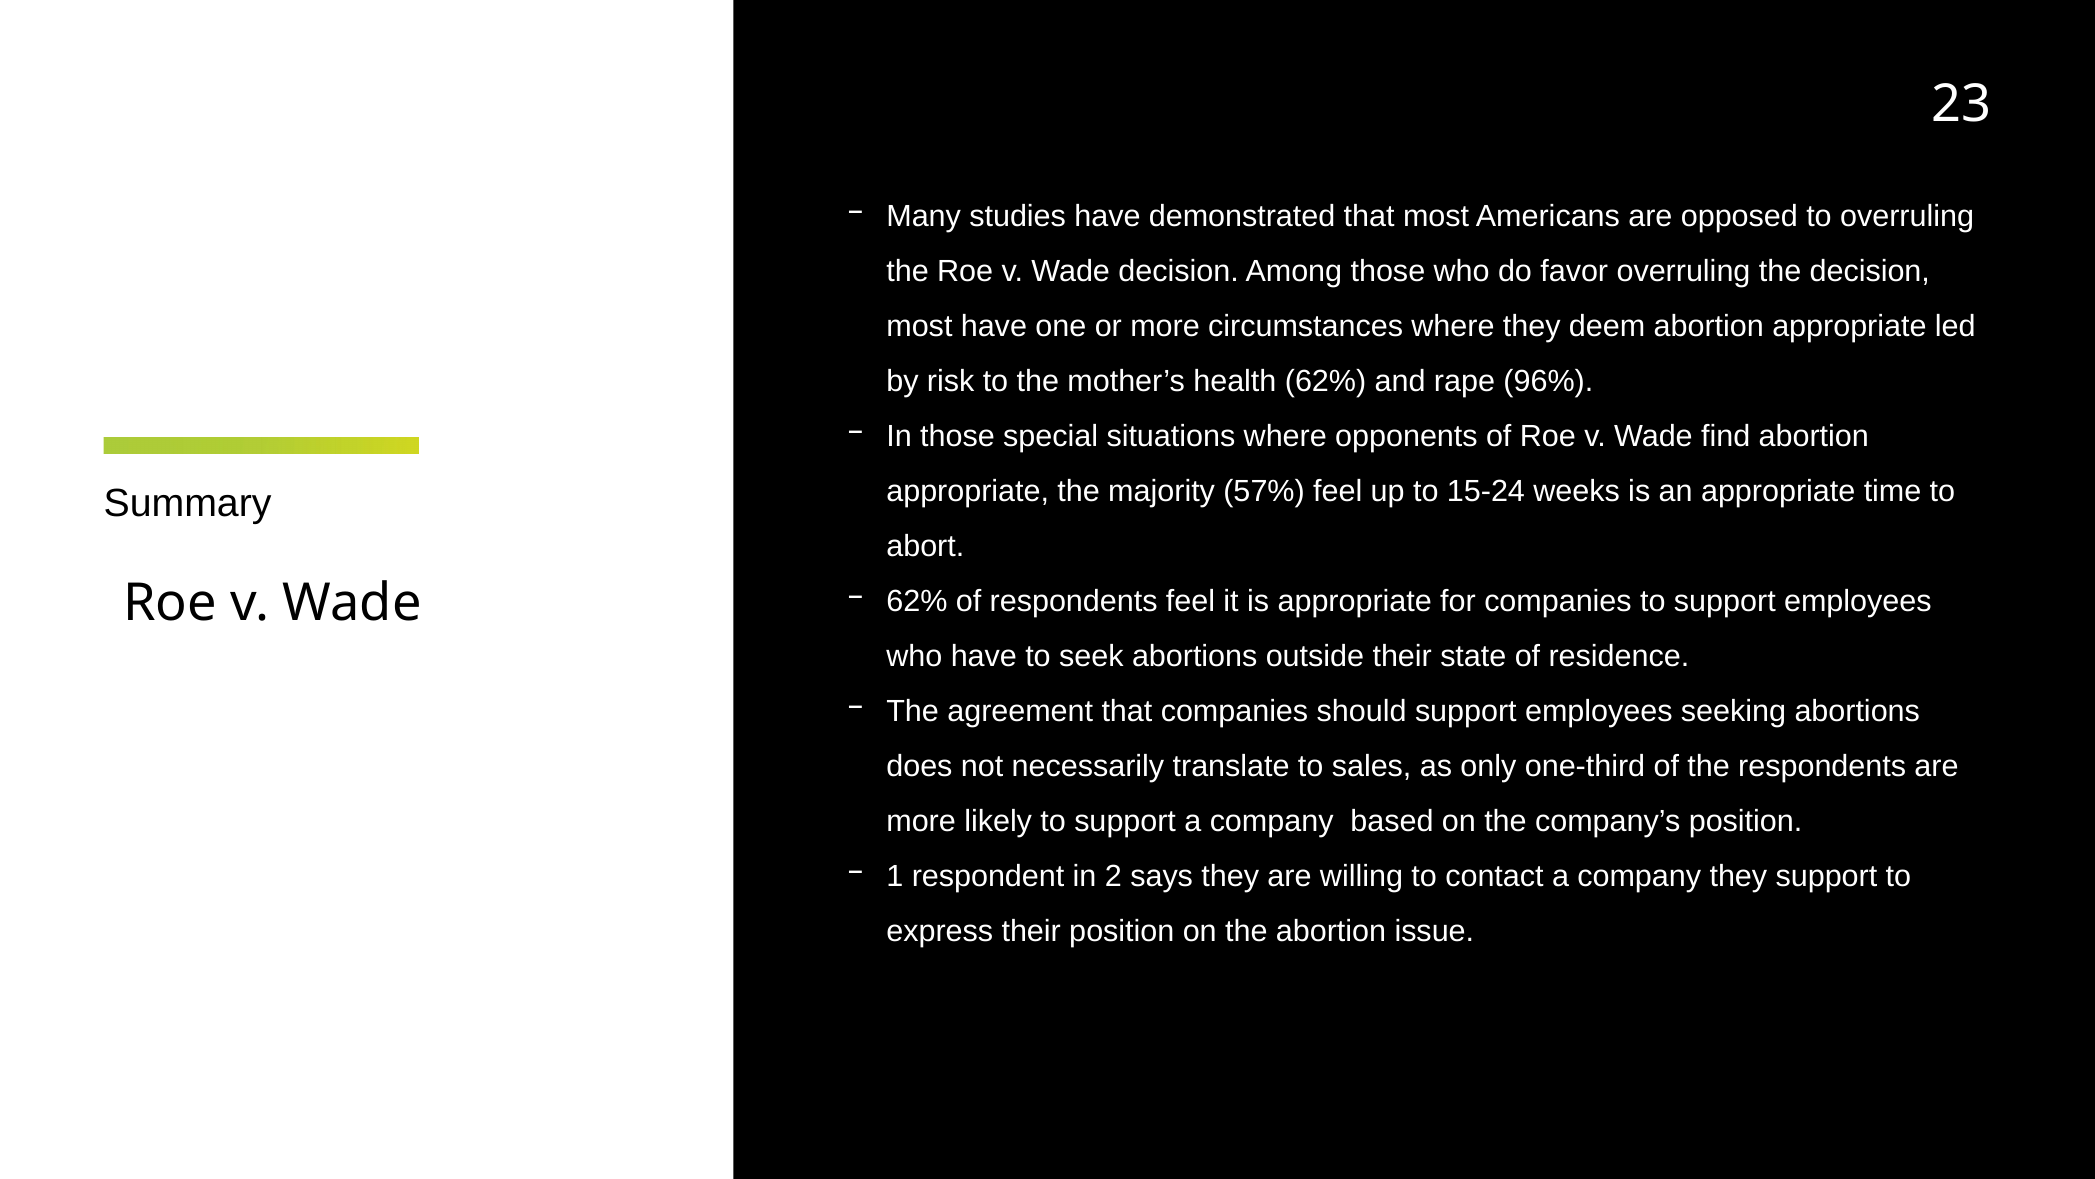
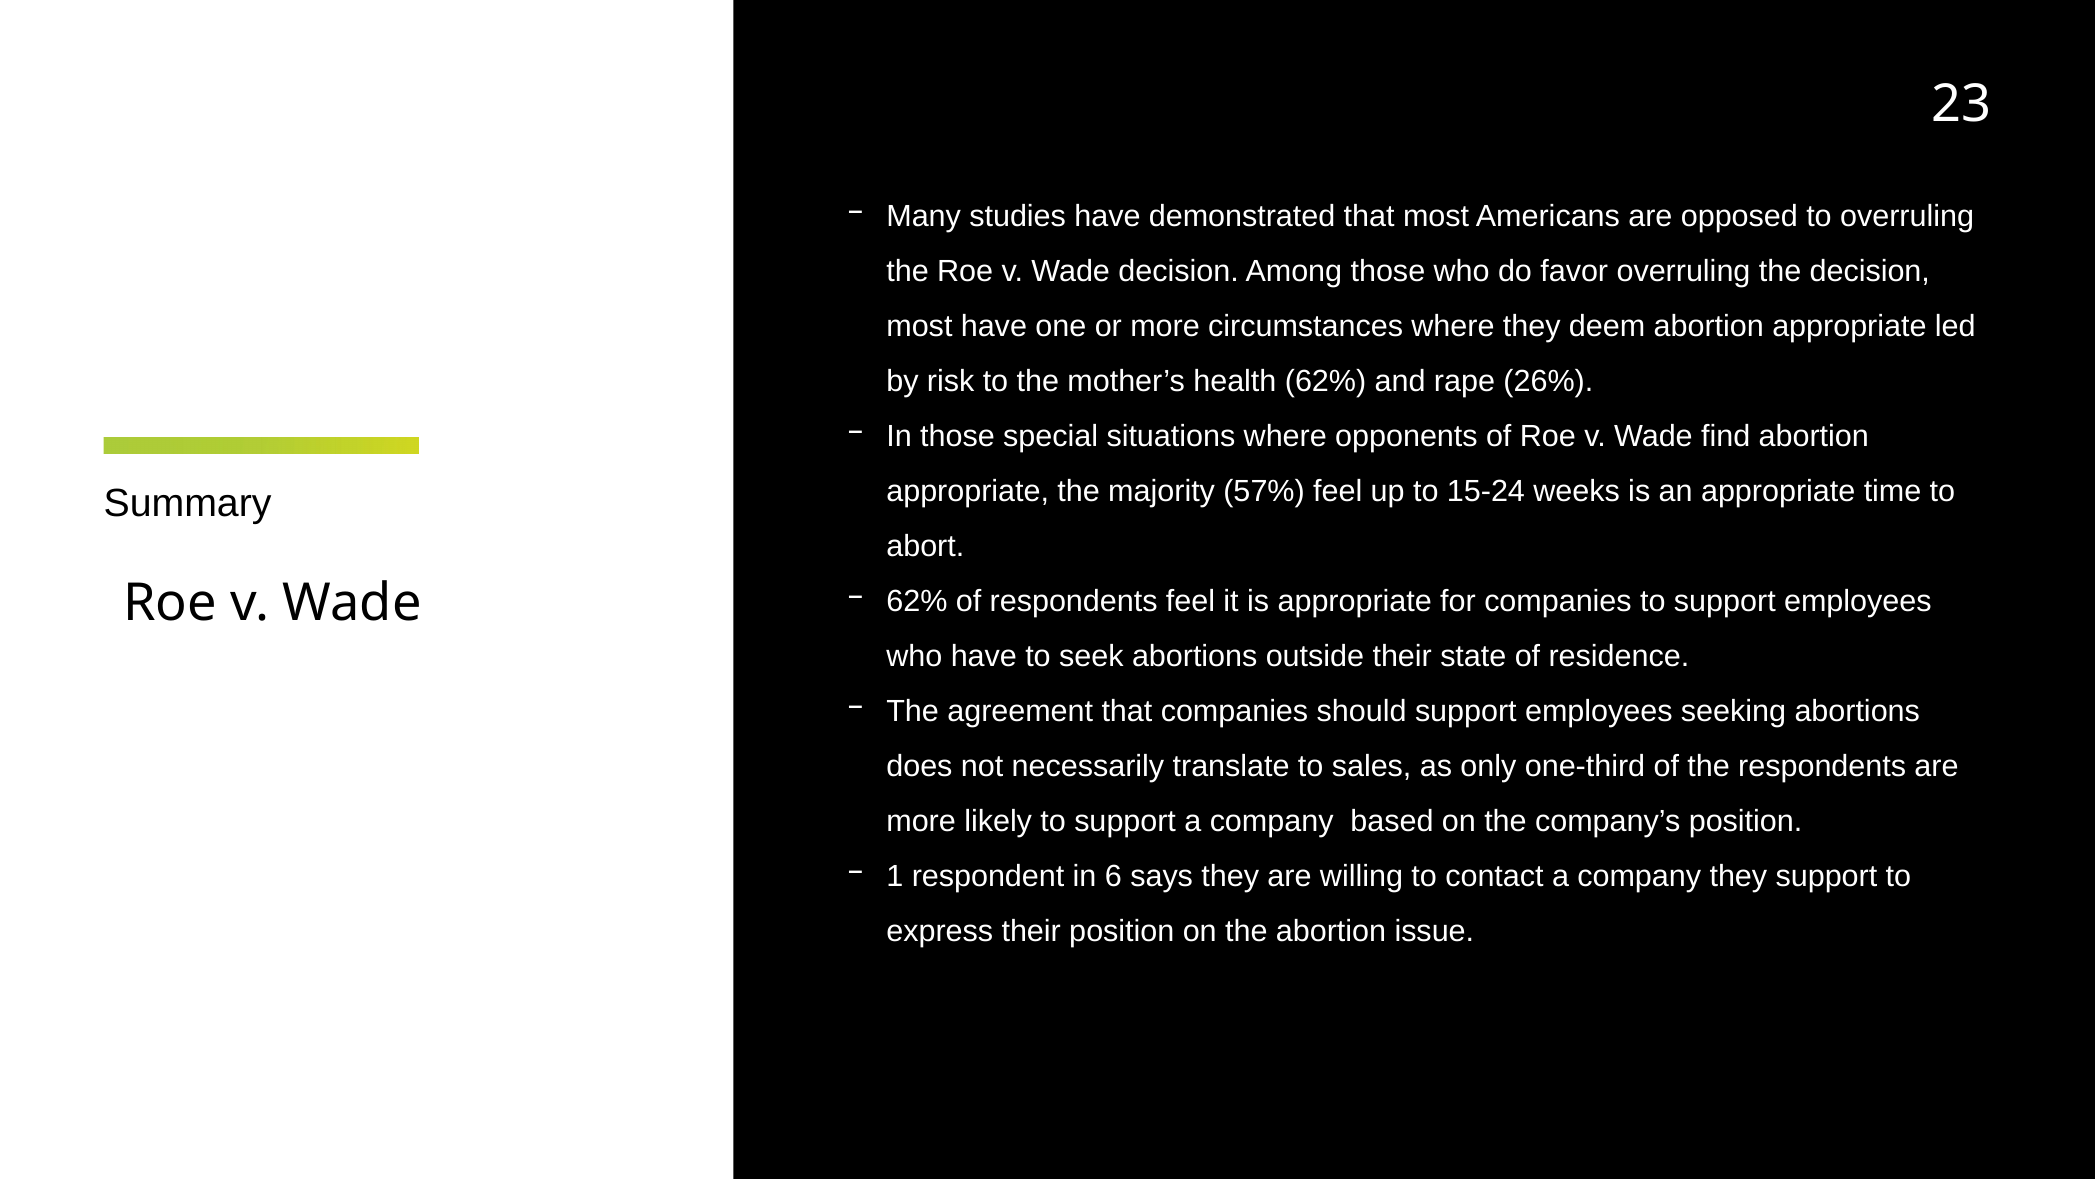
96%: 96% -> 26%
2: 2 -> 6
